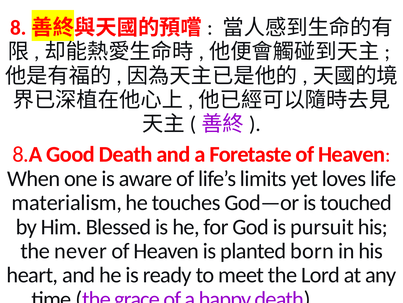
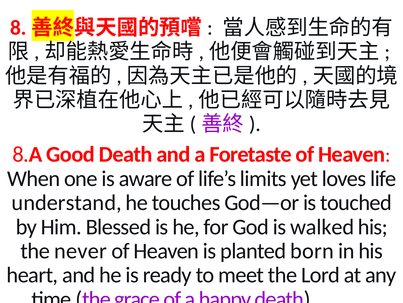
materialism: materialism -> understand
pursuit: pursuit -> walked
